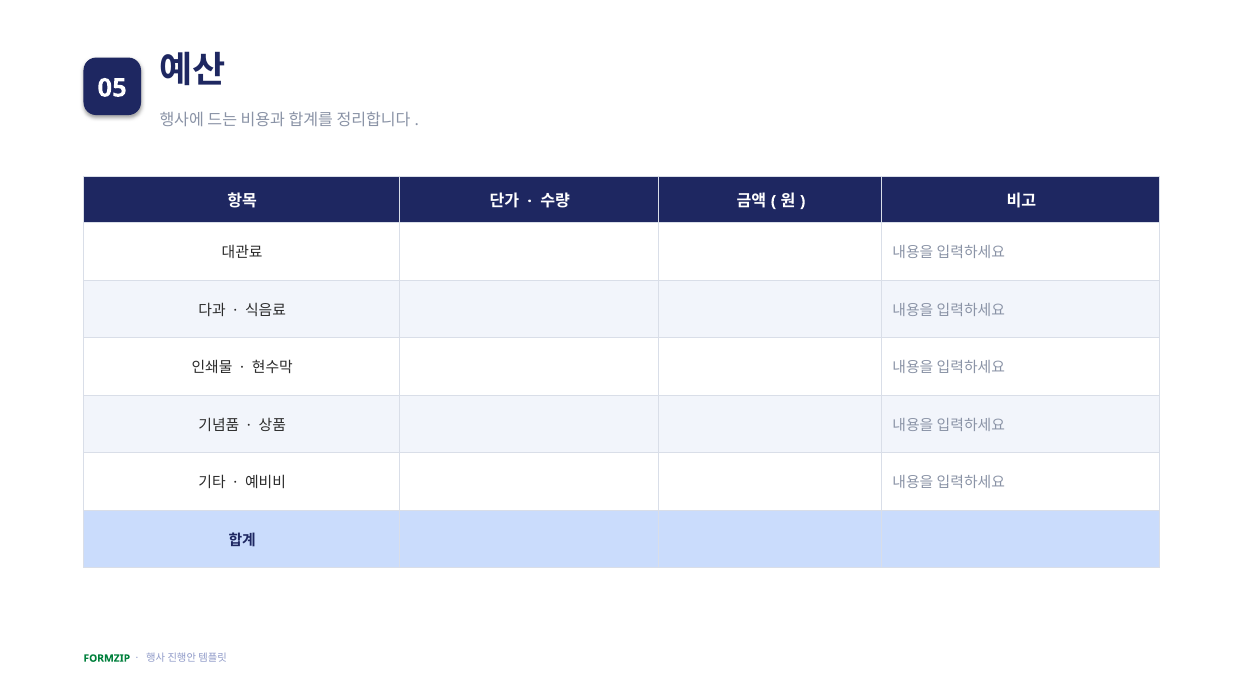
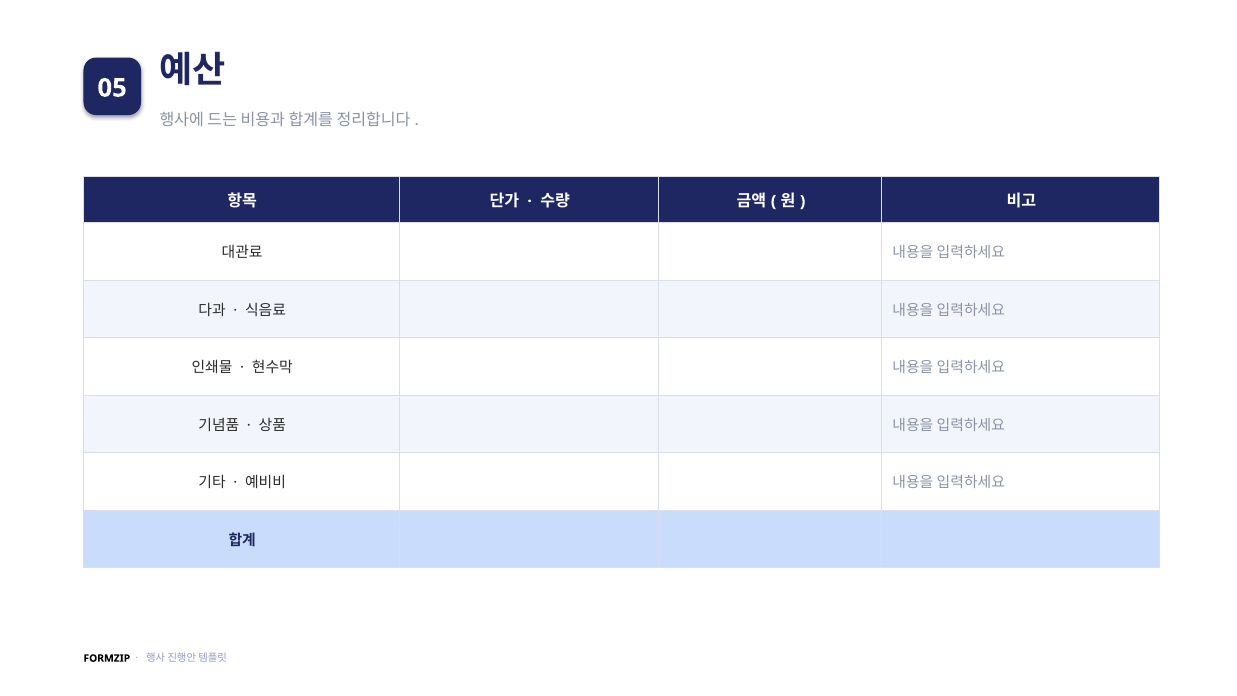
FORMZIP colour: green -> black
